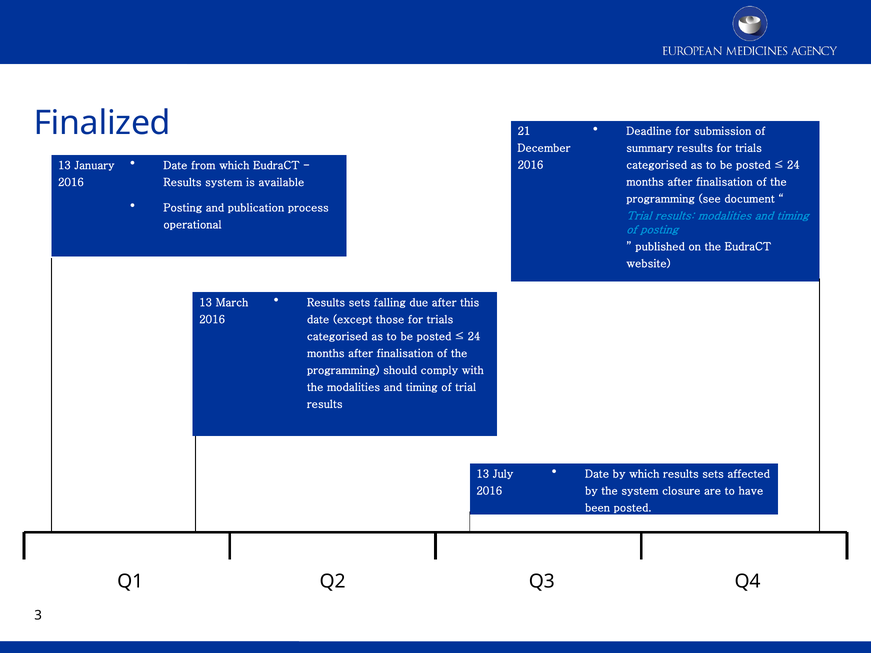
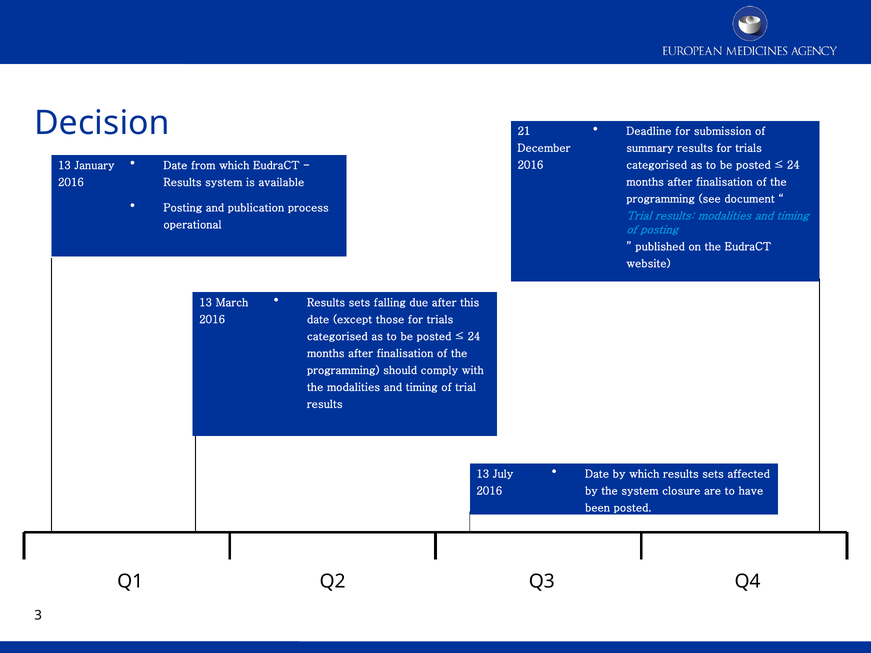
Finalized: Finalized -> Decision
